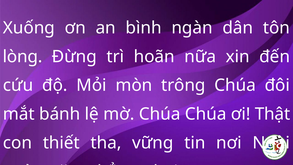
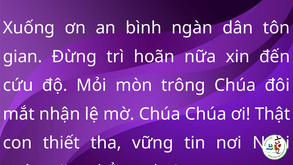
lòng: lòng -> gian
bánh: bánh -> nhận
